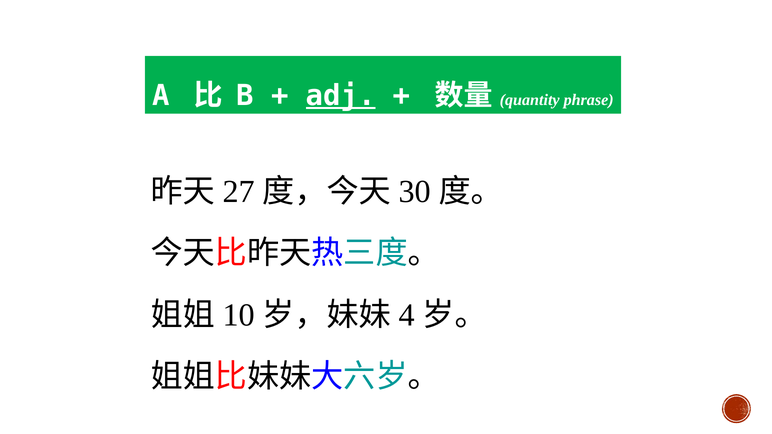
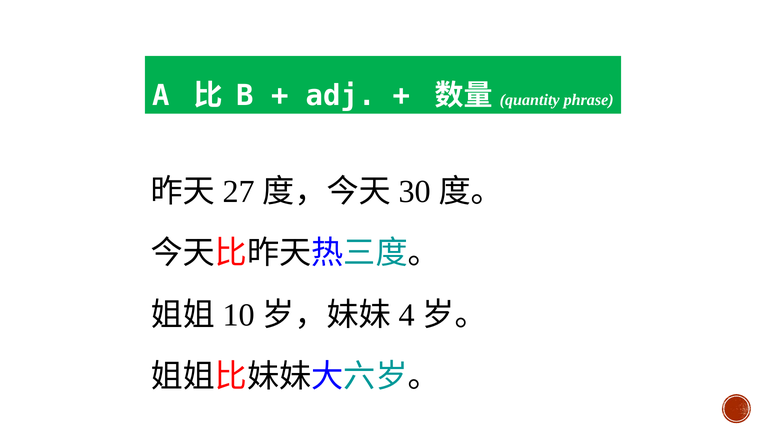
adj underline: present -> none
